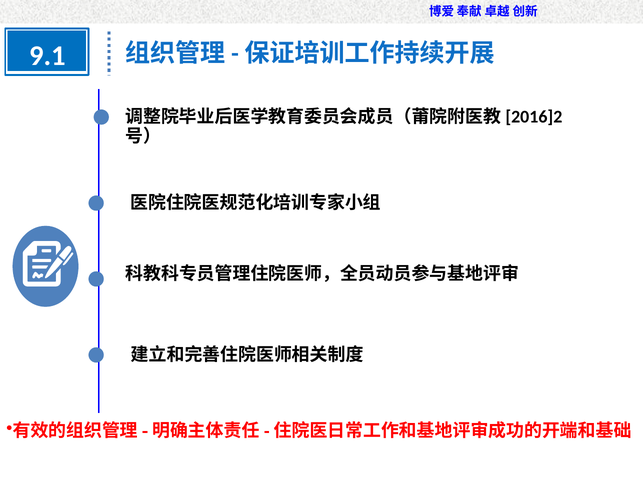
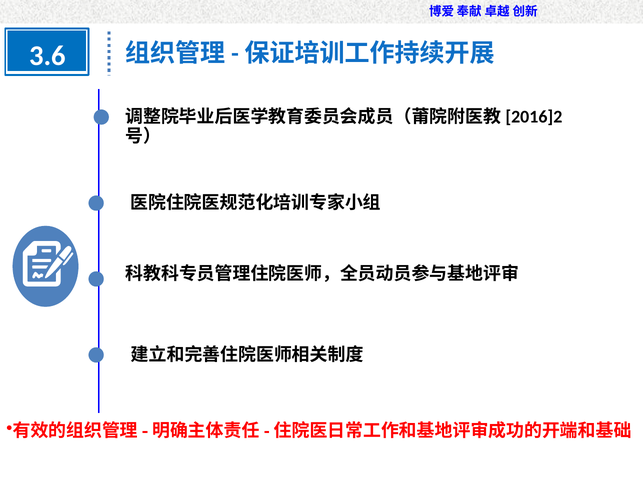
9.1: 9.1 -> 3.6
